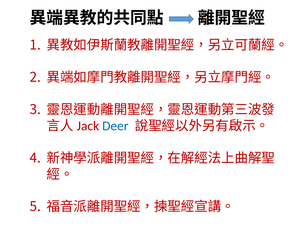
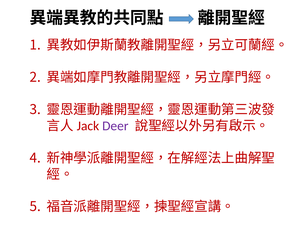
Deer colour: blue -> purple
